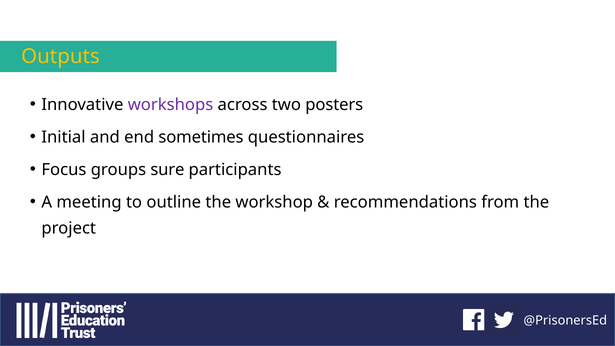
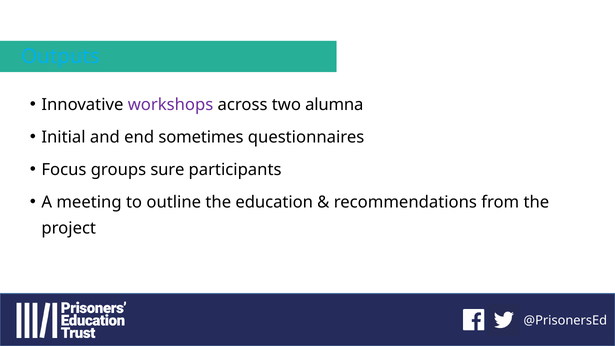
Outputs colour: yellow -> light blue
posters: posters -> alumna
workshop: workshop -> education
